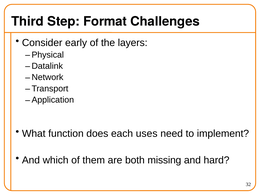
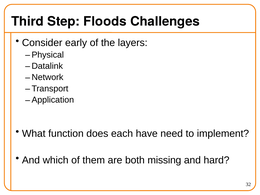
Format: Format -> Floods
uses: uses -> have
